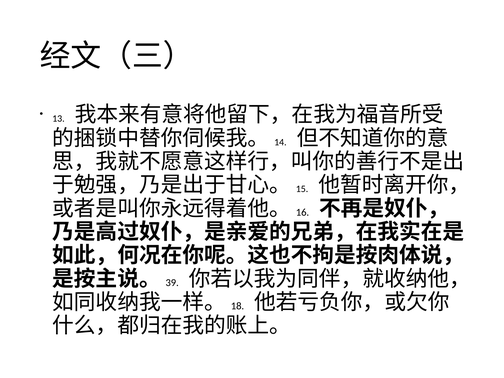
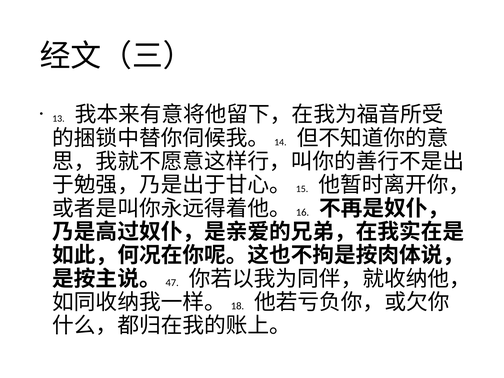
39: 39 -> 47
